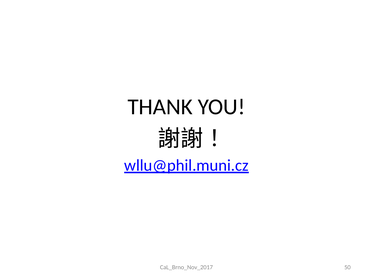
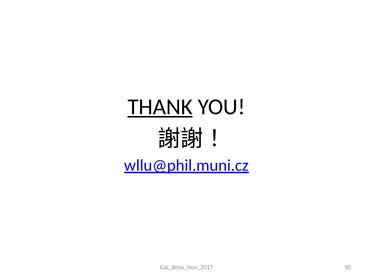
THANK underline: none -> present
